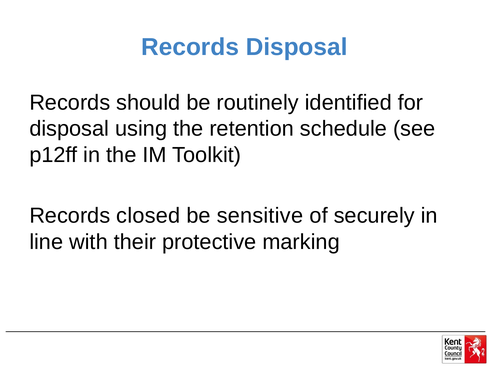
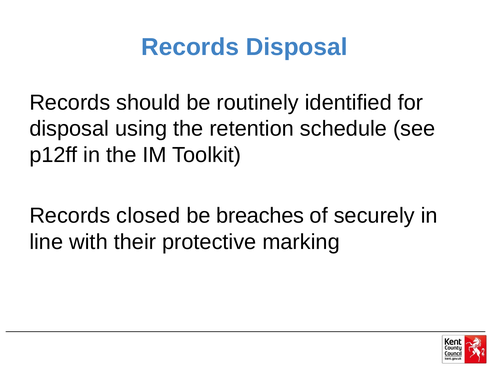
sensitive: sensitive -> breaches
